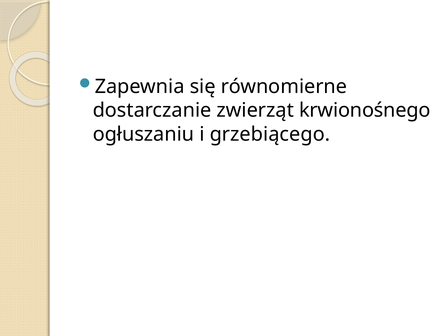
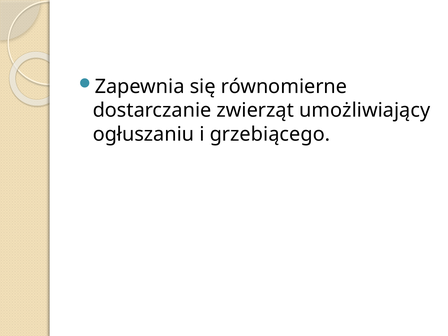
krwionośnego: krwionośnego -> umożliwiający
